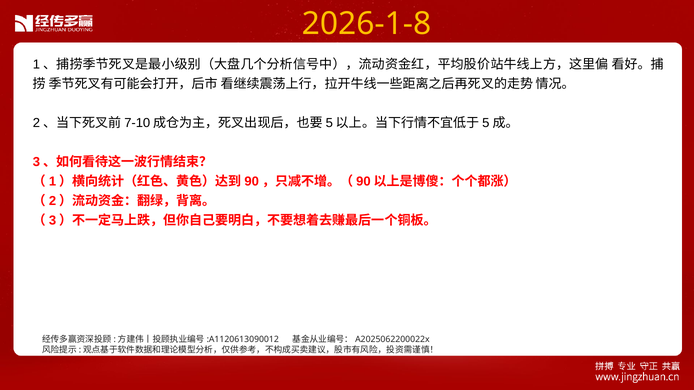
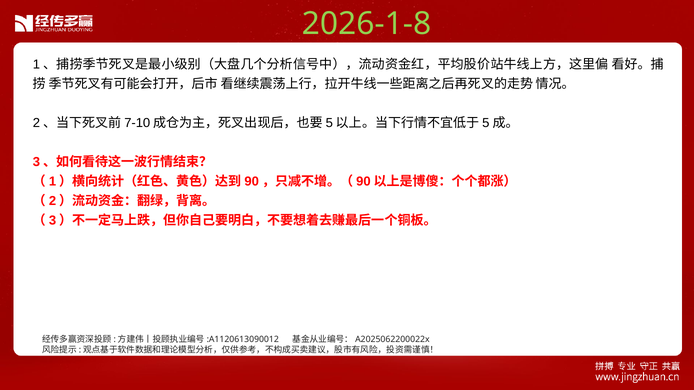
2026-1-8 colour: yellow -> light green
